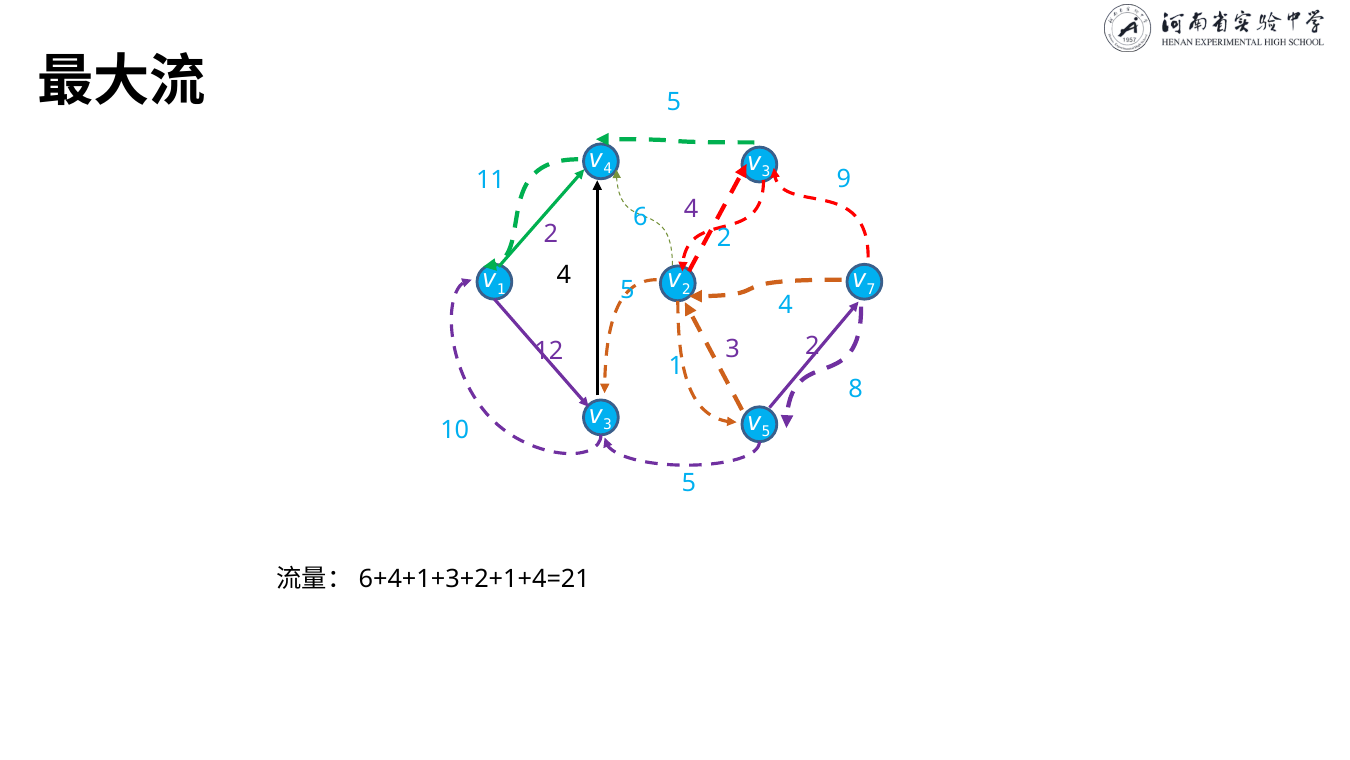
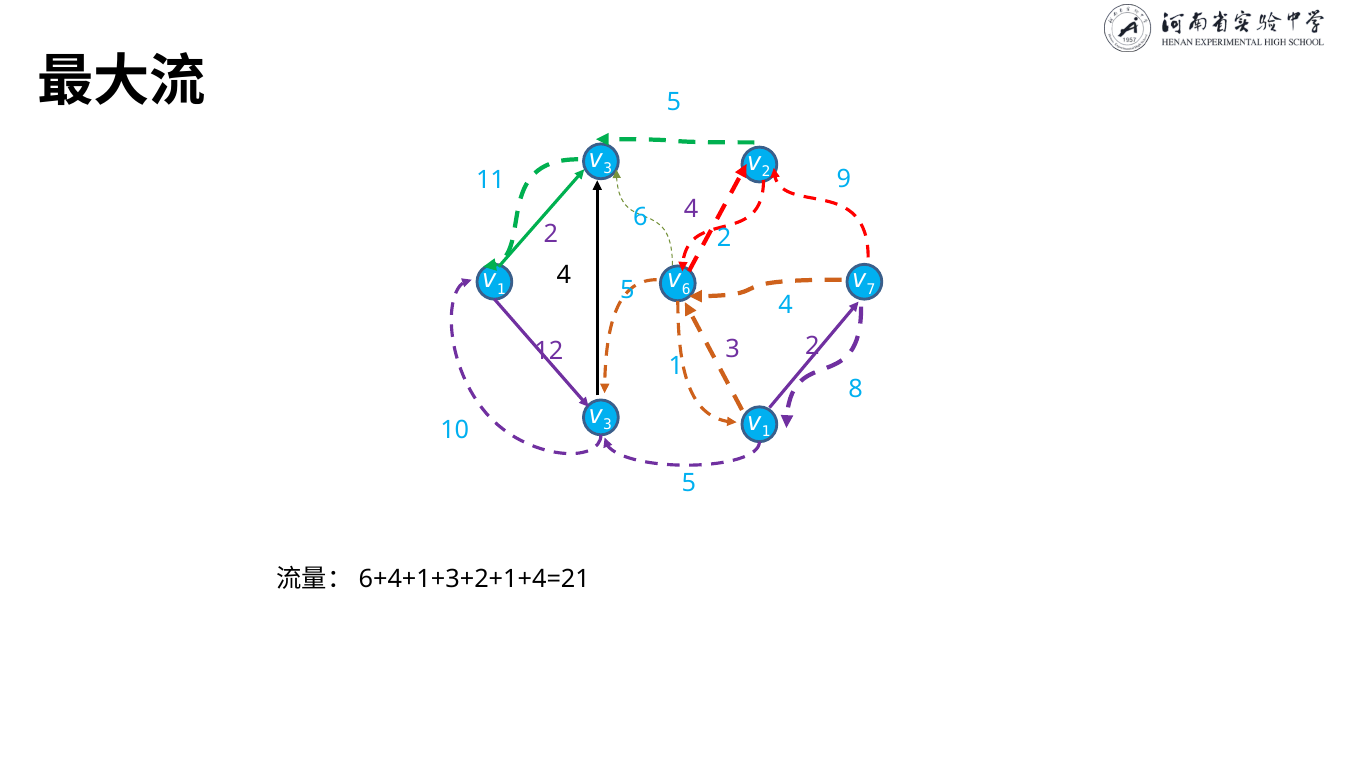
4 at (608, 169): 4 -> 3
3 at (766, 172): 3 -> 2
2 at (686, 289): 2 -> 6
5 at (766, 431): 5 -> 1
